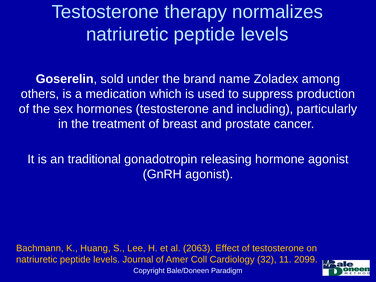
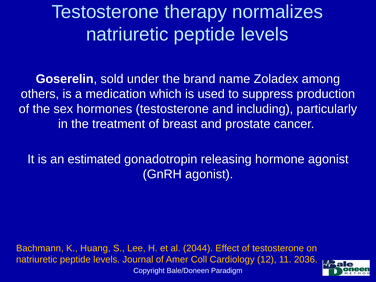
traditional: traditional -> estimated
2063: 2063 -> 2044
32: 32 -> 12
2099: 2099 -> 2036
